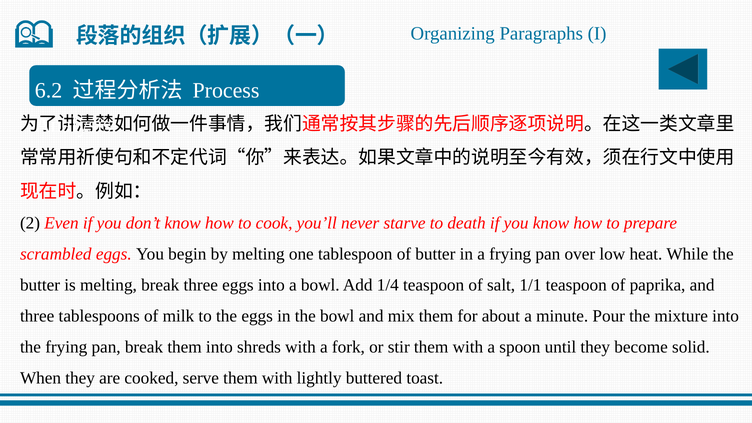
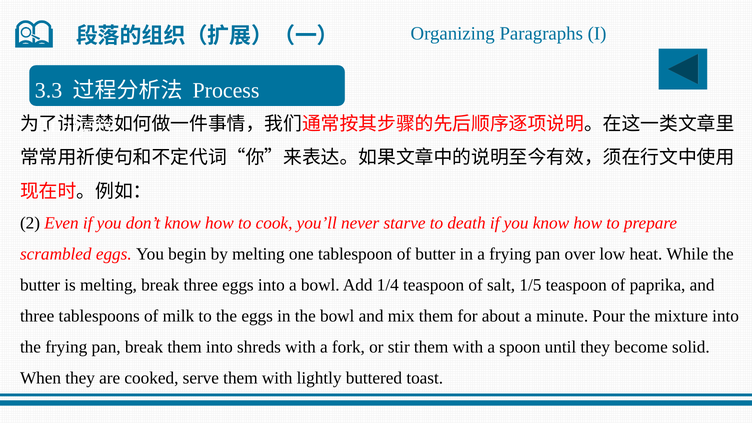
6.2: 6.2 -> 3.3
1/1: 1/1 -> 1/5
